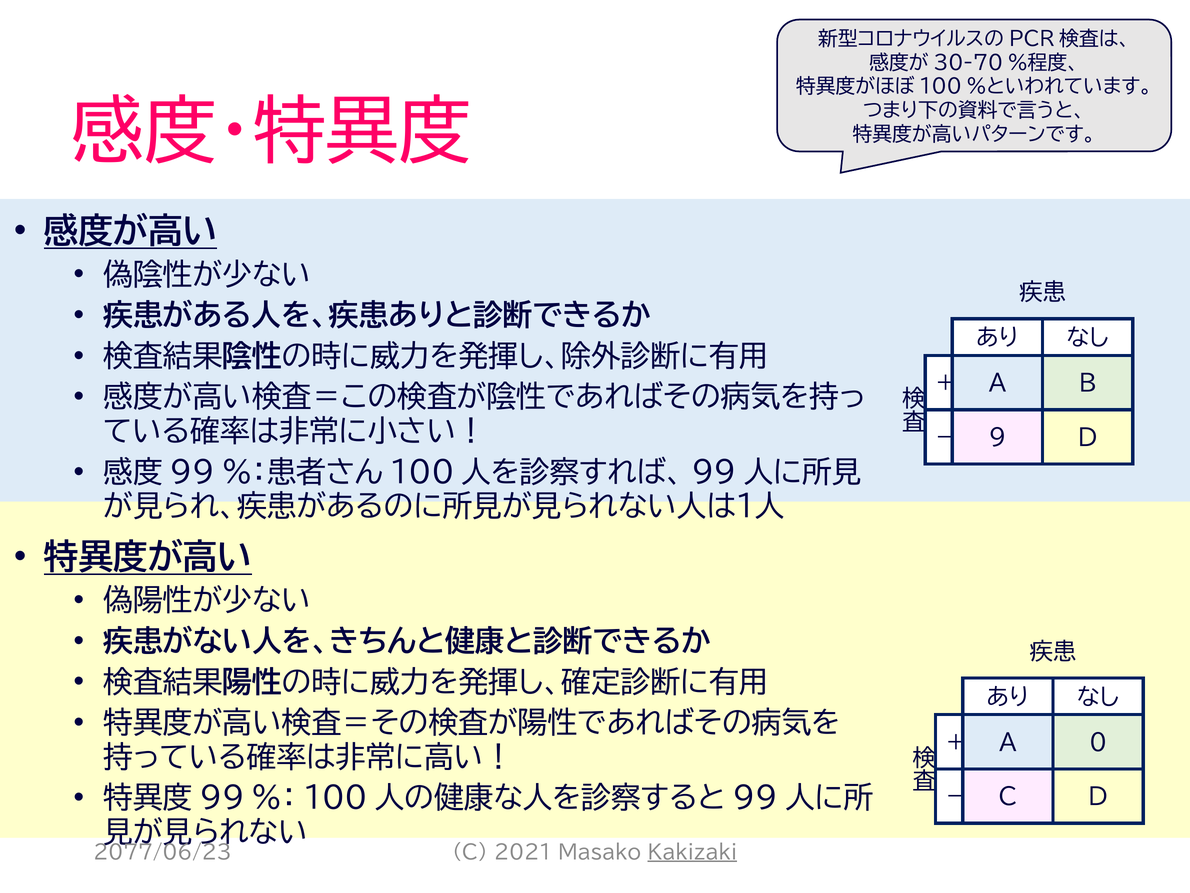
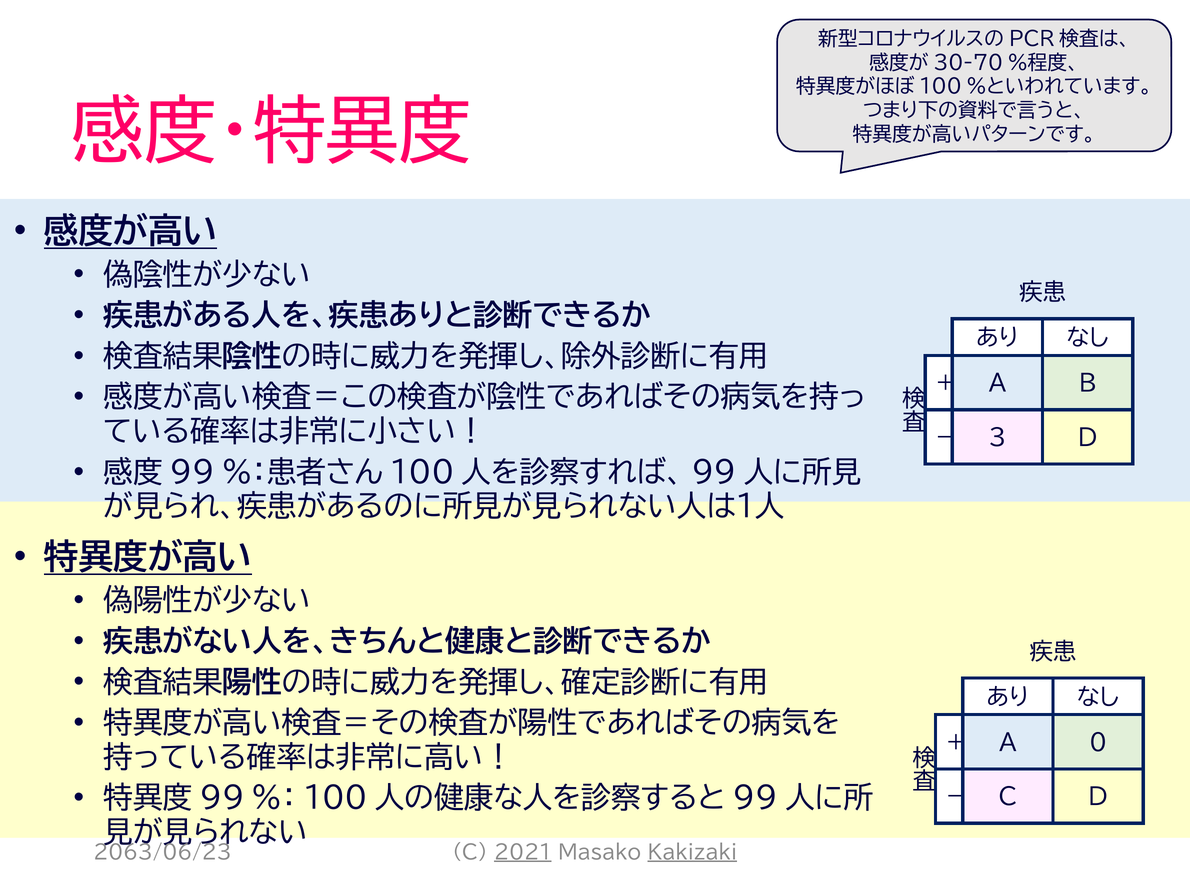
9: 9 -> 3
2077/06/23: 2077/06/23 -> 2063/06/23
2021 underline: none -> present
